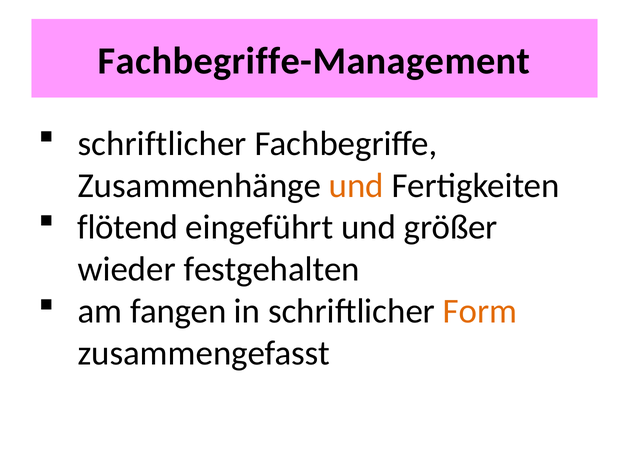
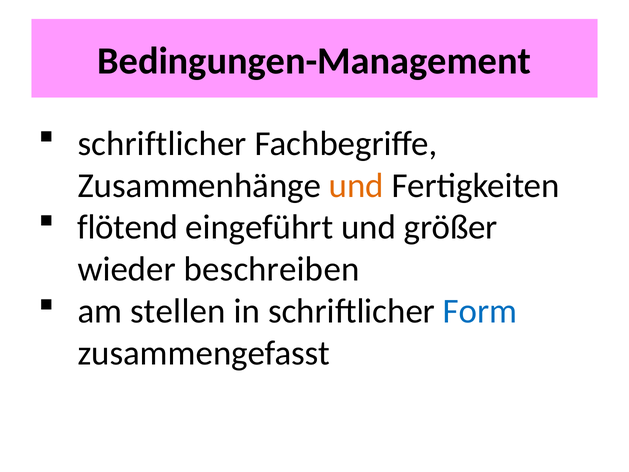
Fachbegriffe-Management: Fachbegriffe-Management -> Bedingungen-Management
festgehalten: festgehalten -> beschreiben
fangen: fangen -> stellen
Form colour: orange -> blue
